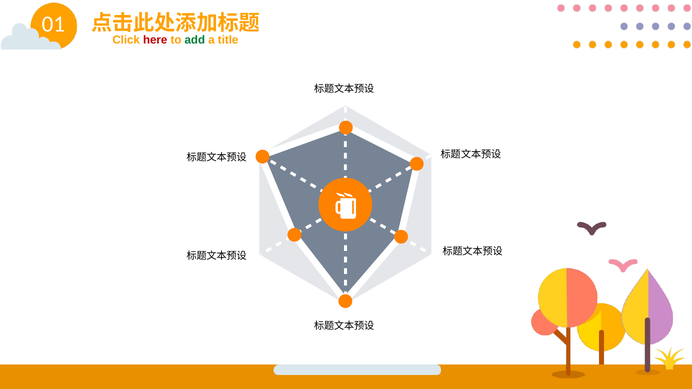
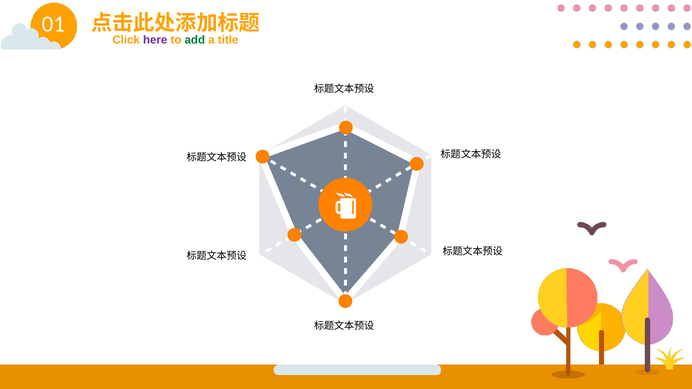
here colour: red -> purple
